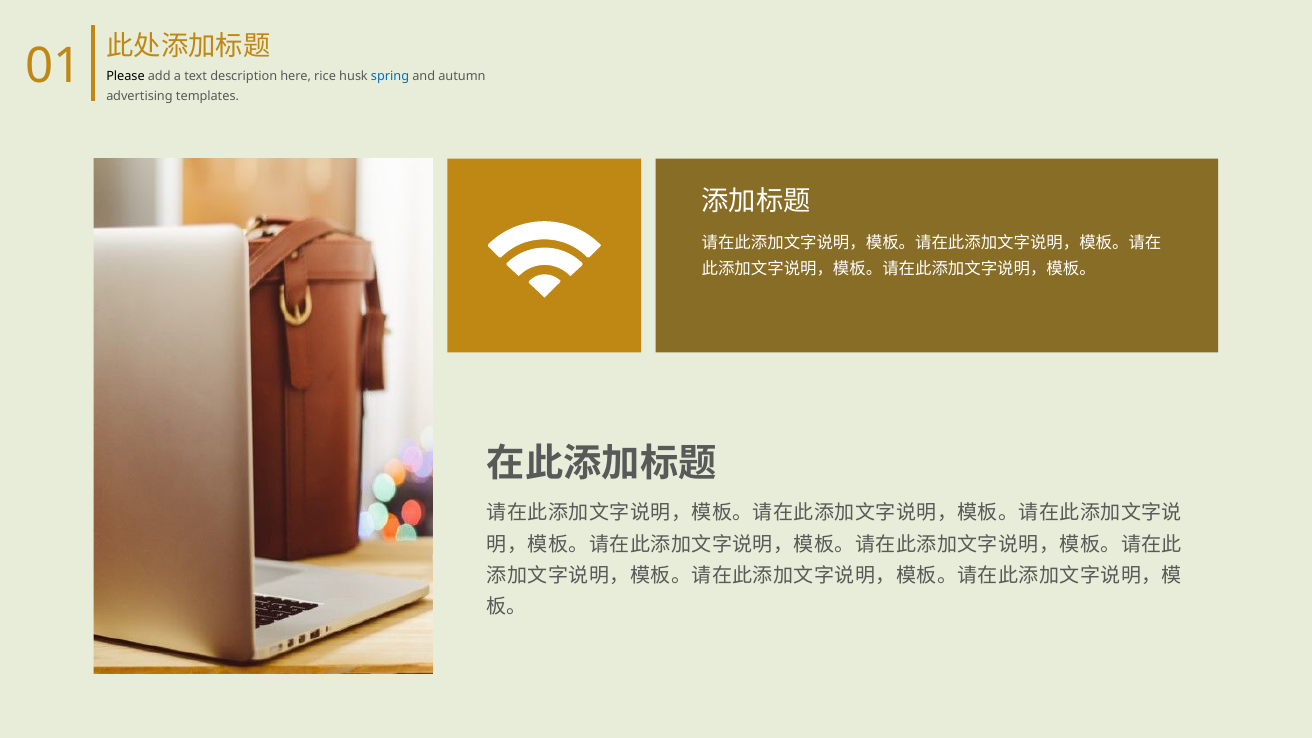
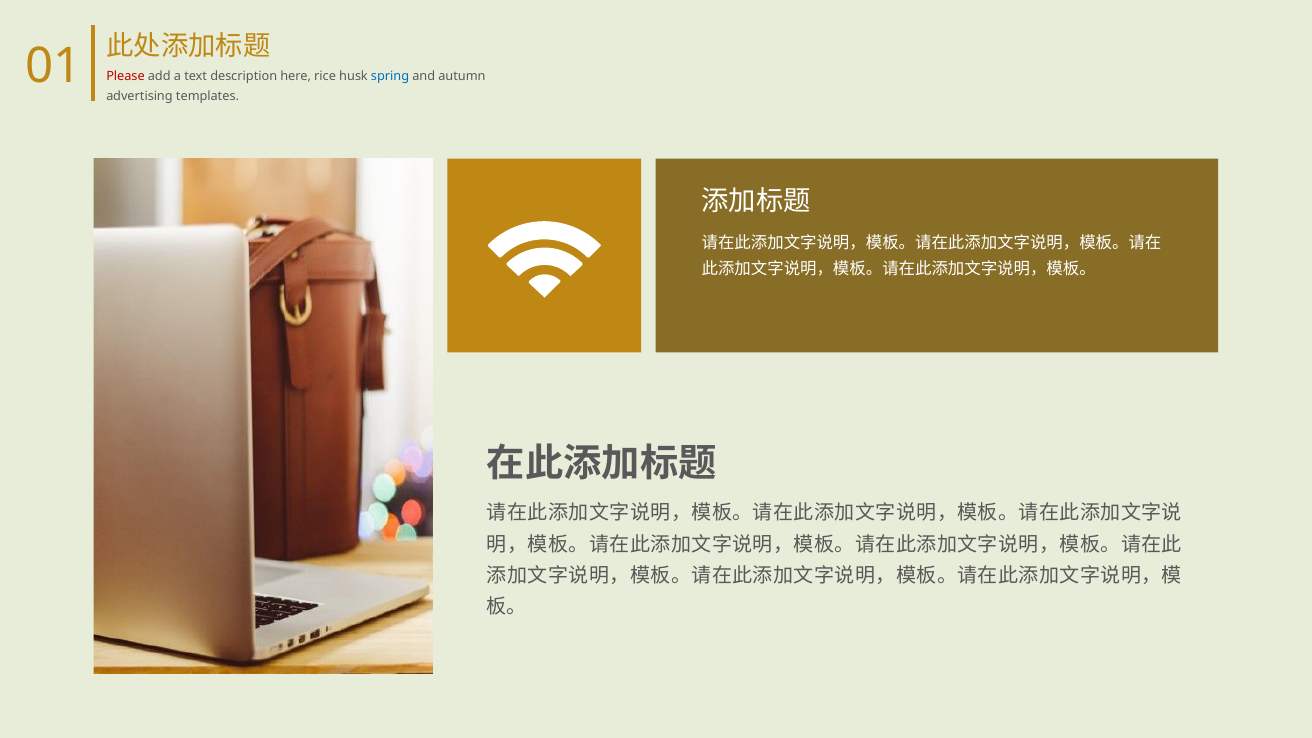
Please colour: black -> red
